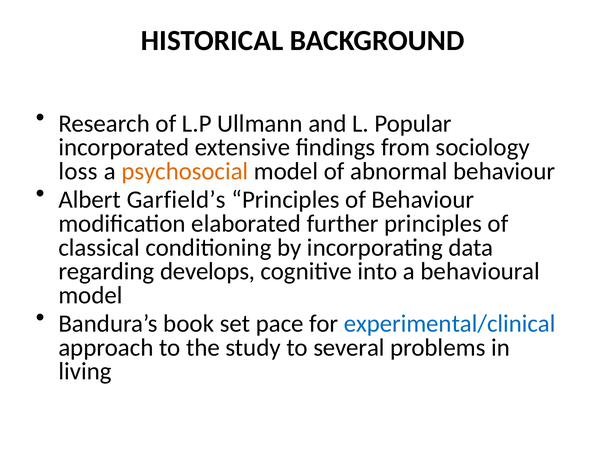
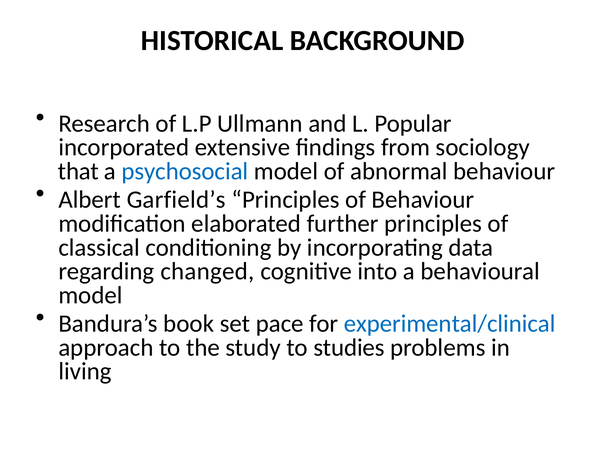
loss: loss -> that
psychosocial colour: orange -> blue
develops: develops -> changed
several: several -> studies
